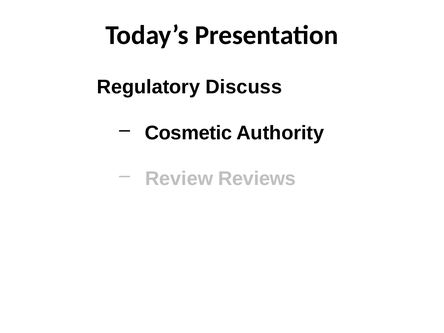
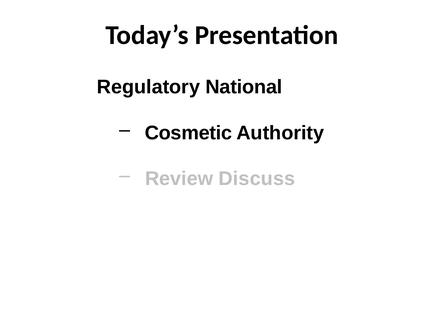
Discuss: Discuss -> National
Reviews: Reviews -> Discuss
